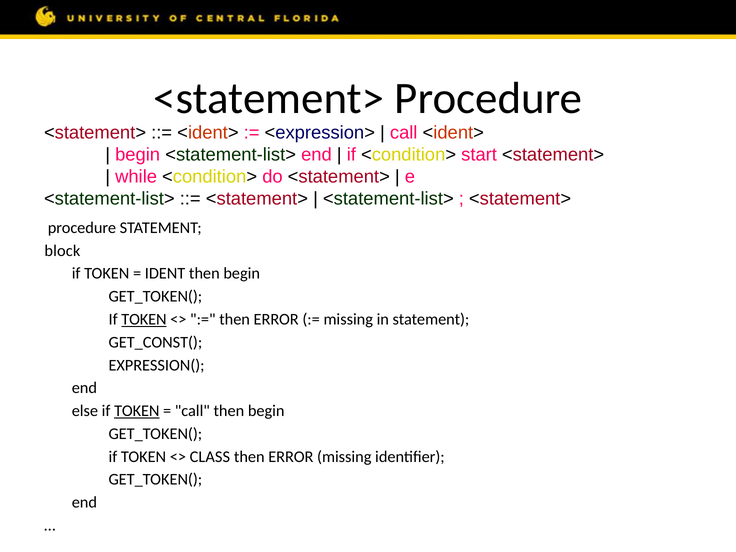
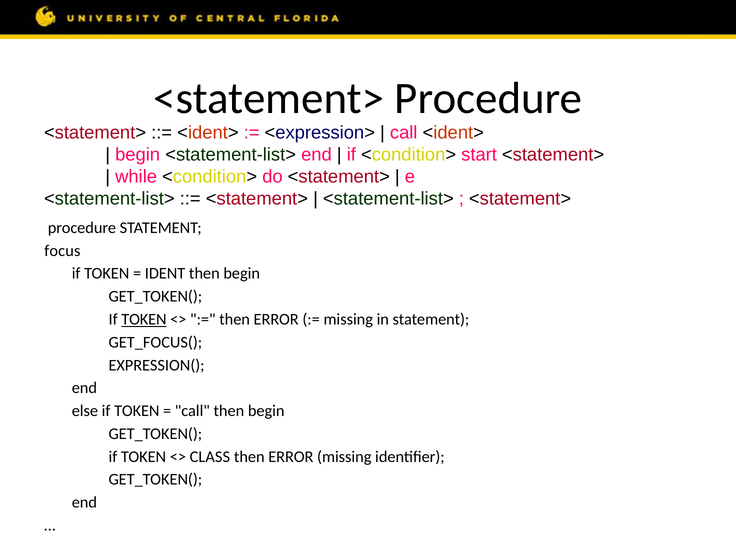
block: block -> focus
GET_CONST(: GET_CONST( -> GET_FOCUS(
TOKEN at (137, 411) underline: present -> none
